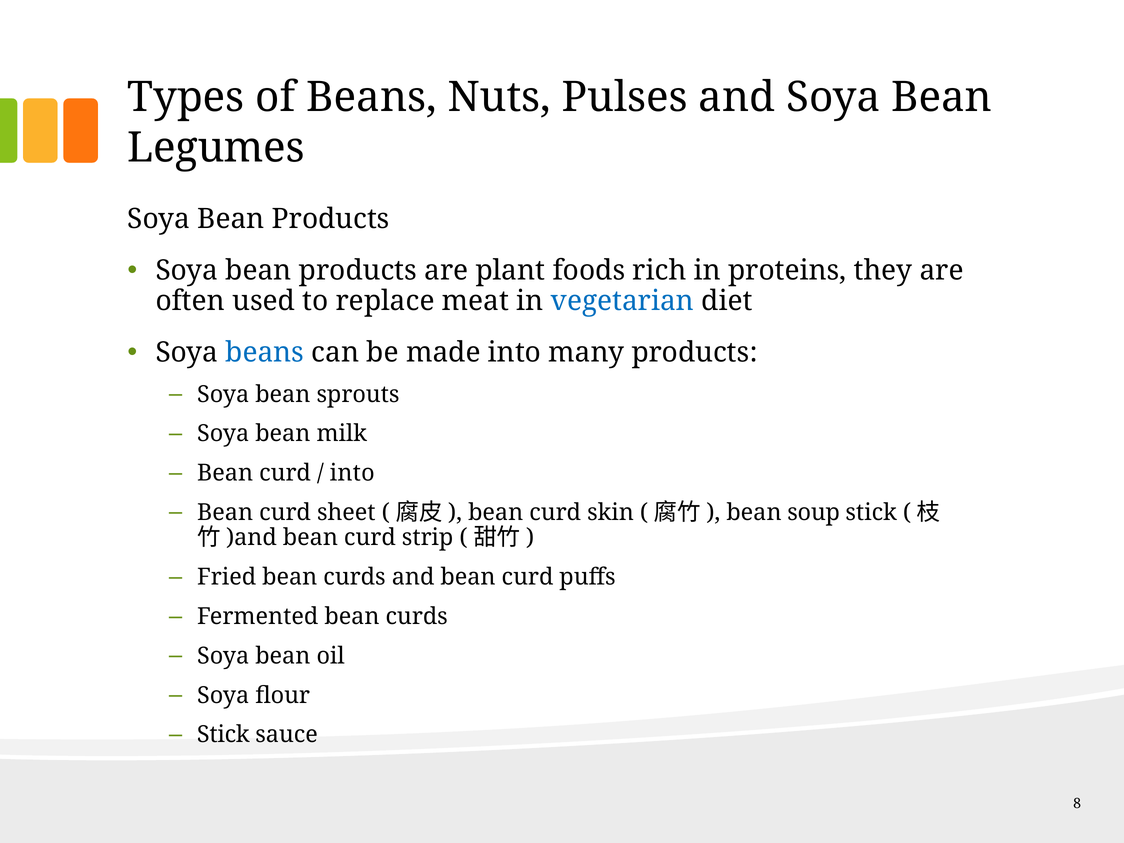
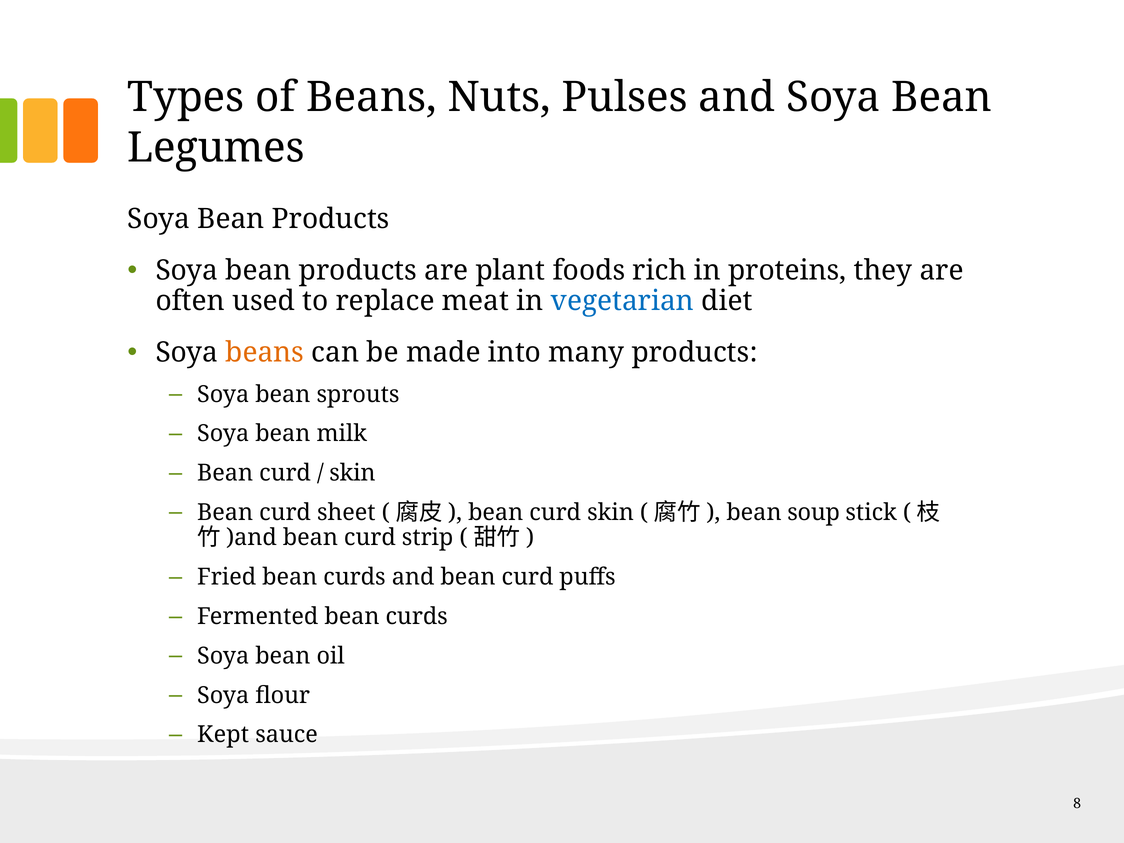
beans at (265, 352) colour: blue -> orange
into at (352, 473): into -> skin
Stick at (223, 735): Stick -> Kept
